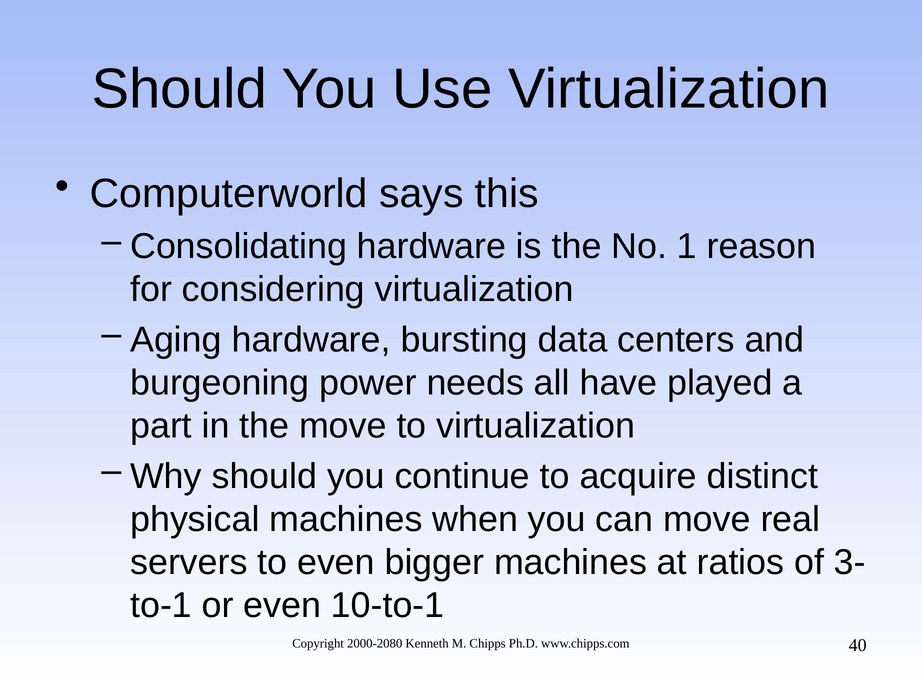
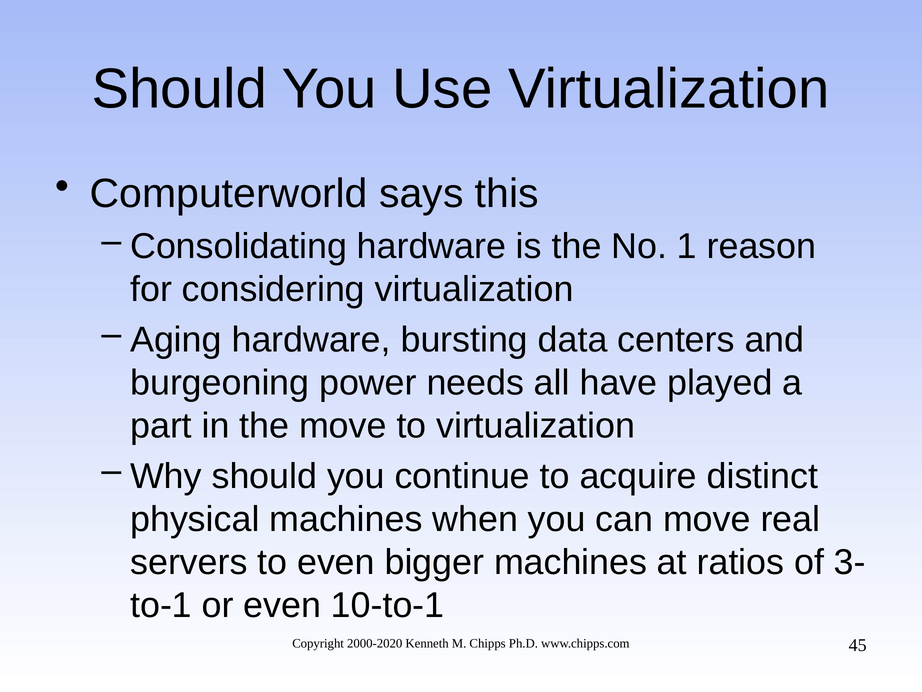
2000-2080: 2000-2080 -> 2000-2020
40: 40 -> 45
